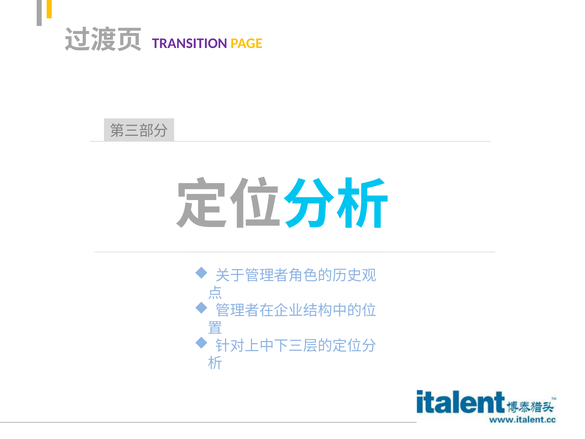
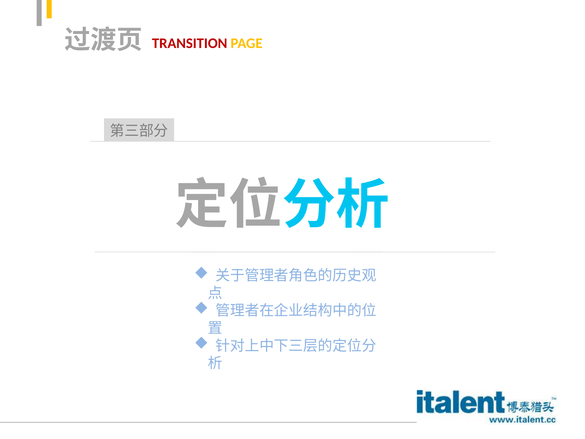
TRANSITION colour: purple -> red
